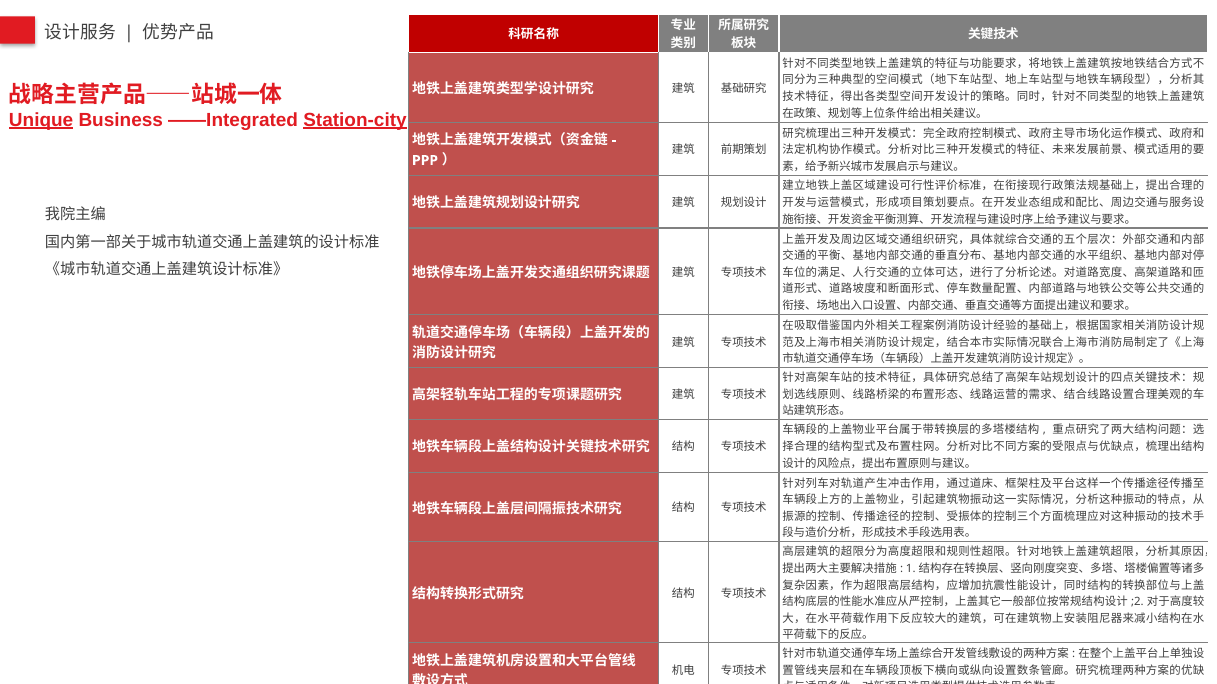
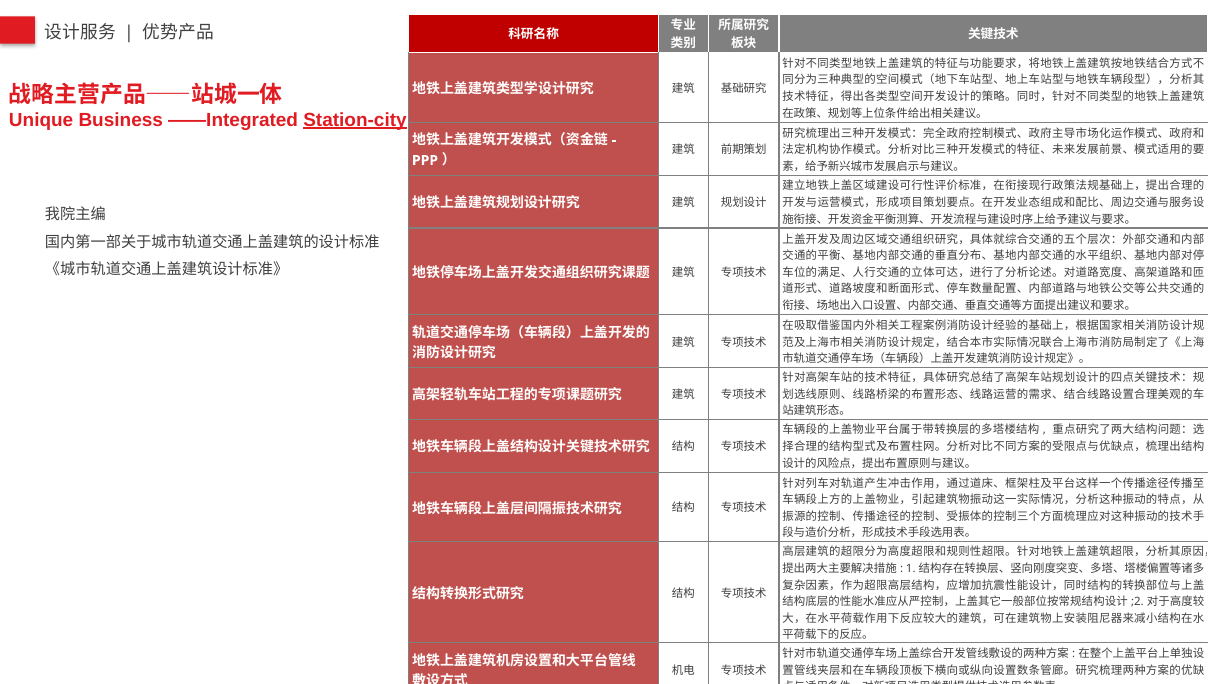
Unique underline: present -> none
